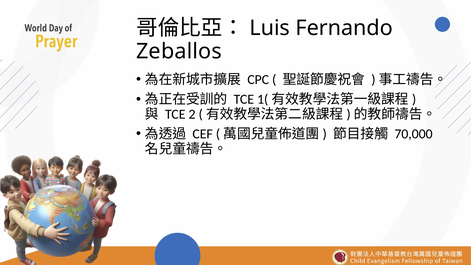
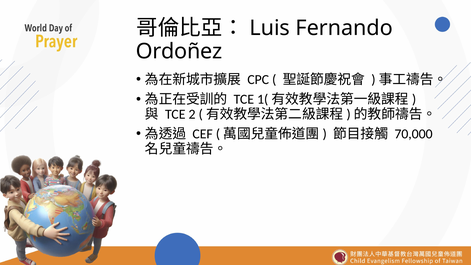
Zeballos: Zeballos -> Ordoñez
